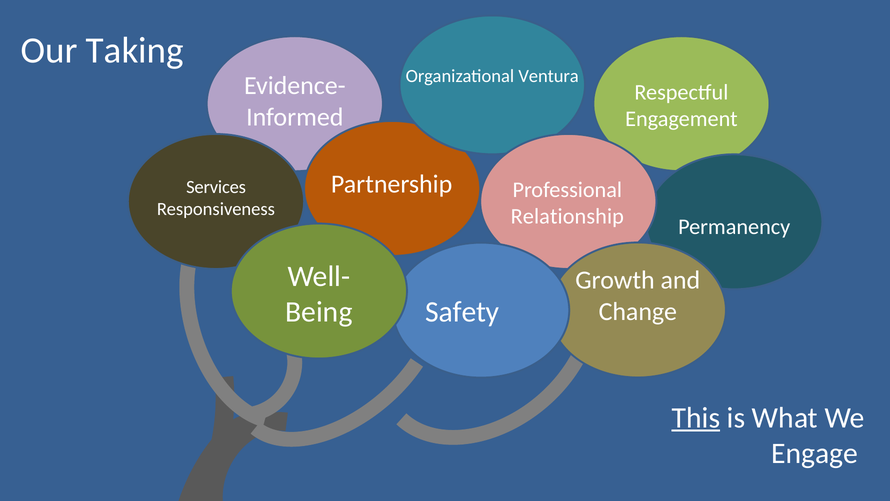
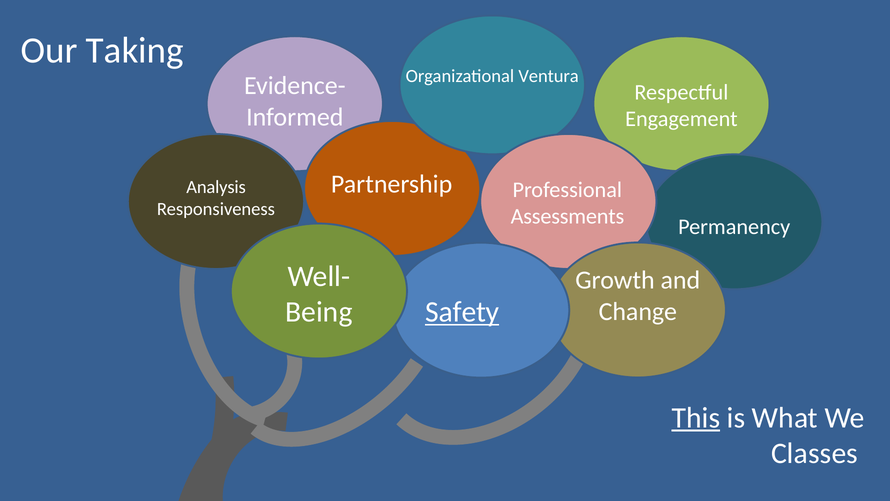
Services: Services -> Analysis
Relationship: Relationship -> Assessments
Safety underline: none -> present
Engage: Engage -> Classes
